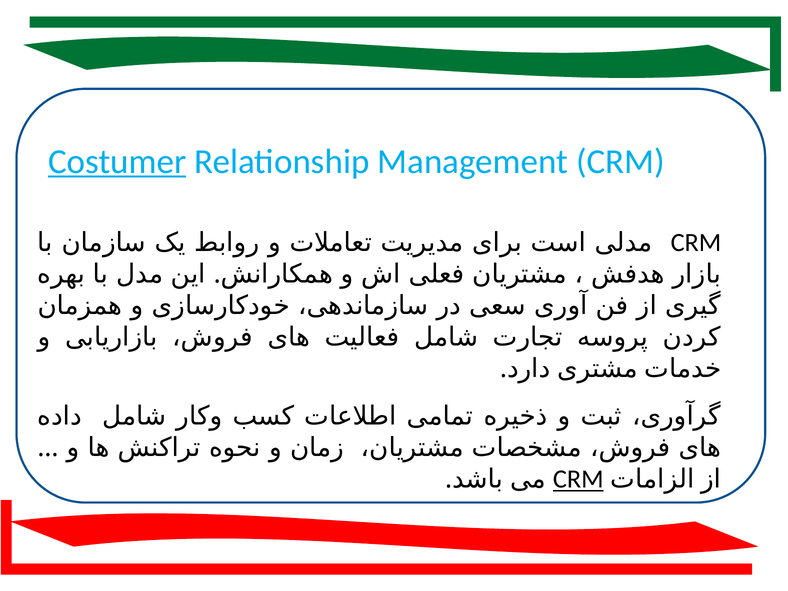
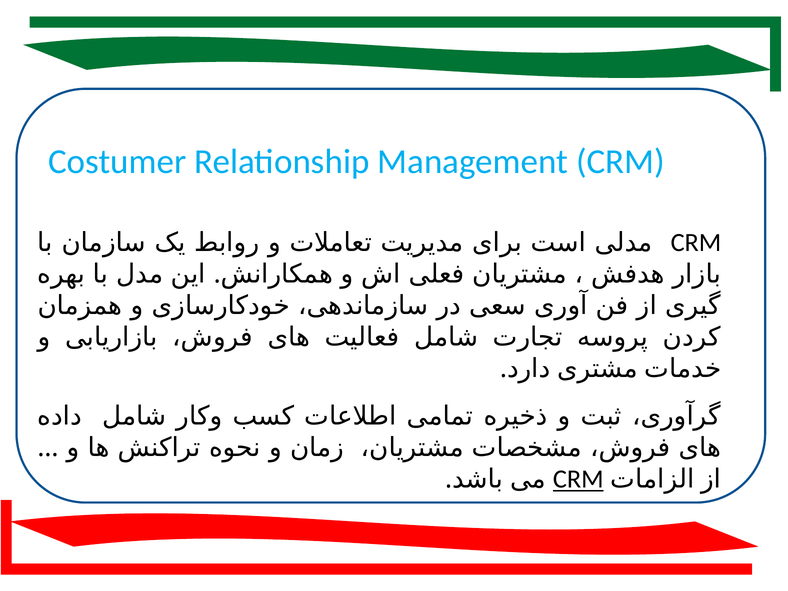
Costumer underline: present -> none
